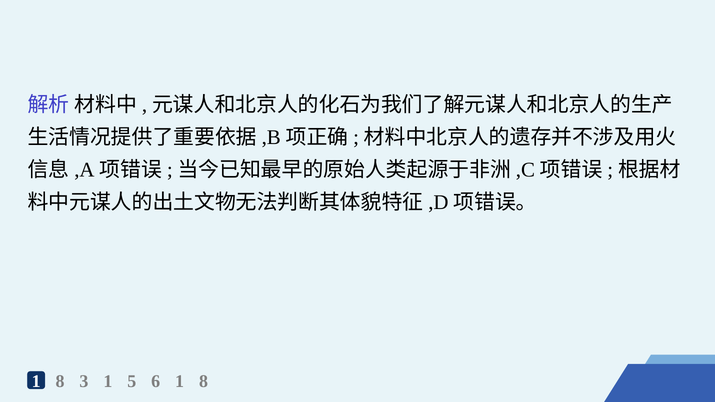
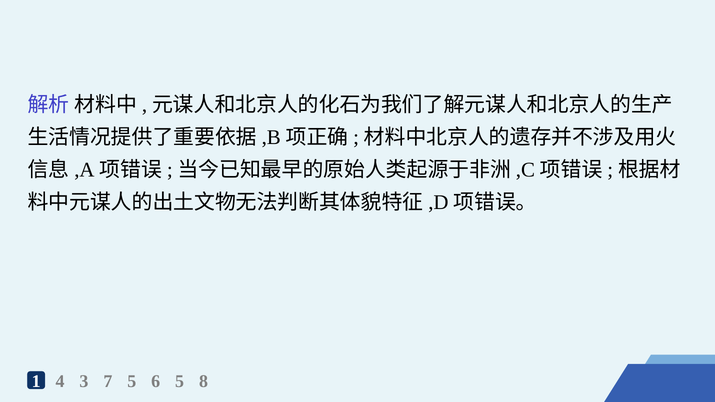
8 at (60, 382): 8 -> 4
3 1: 1 -> 7
6 1: 1 -> 5
